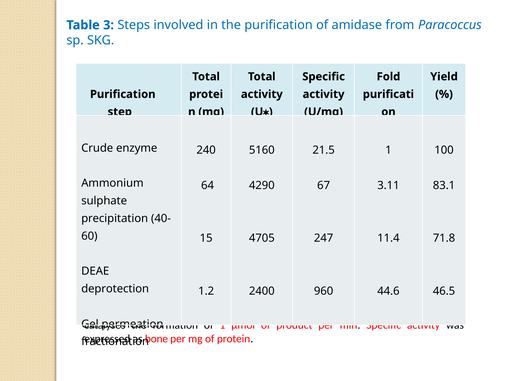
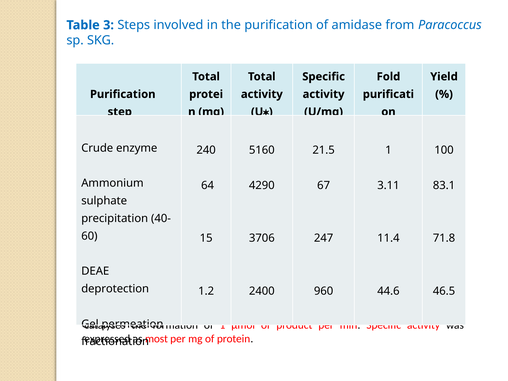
4705: 4705 -> 3706
bone: bone -> most
